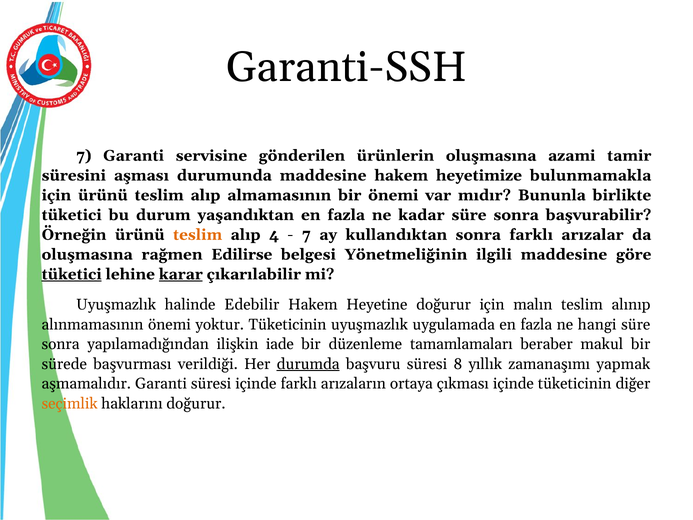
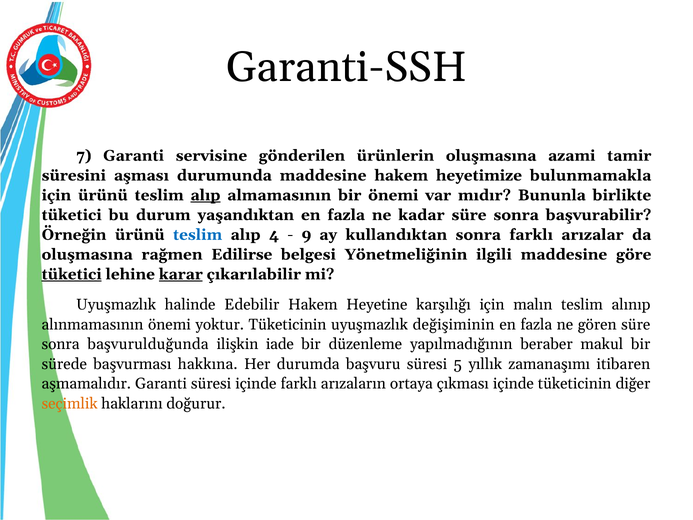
alıp at (205, 195) underline: none -> present
teslim at (198, 235) colour: orange -> blue
7 at (306, 235): 7 -> 9
Heyetine doğurur: doğurur -> karşılığı
uygulamada: uygulamada -> değişiminin
hangi: hangi -> gören
yapılamadığından: yapılamadığından -> başvurulduğunda
tamamlamaları: tamamlamaları -> yapılmadığının
verildiği: verildiği -> hakkına
durumda underline: present -> none
8: 8 -> 5
yapmak: yapmak -> itibaren
